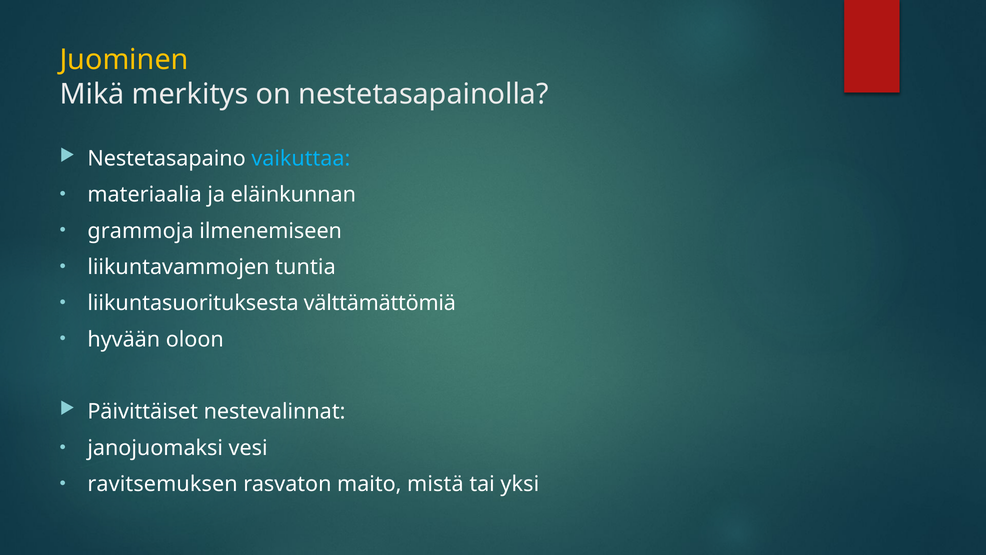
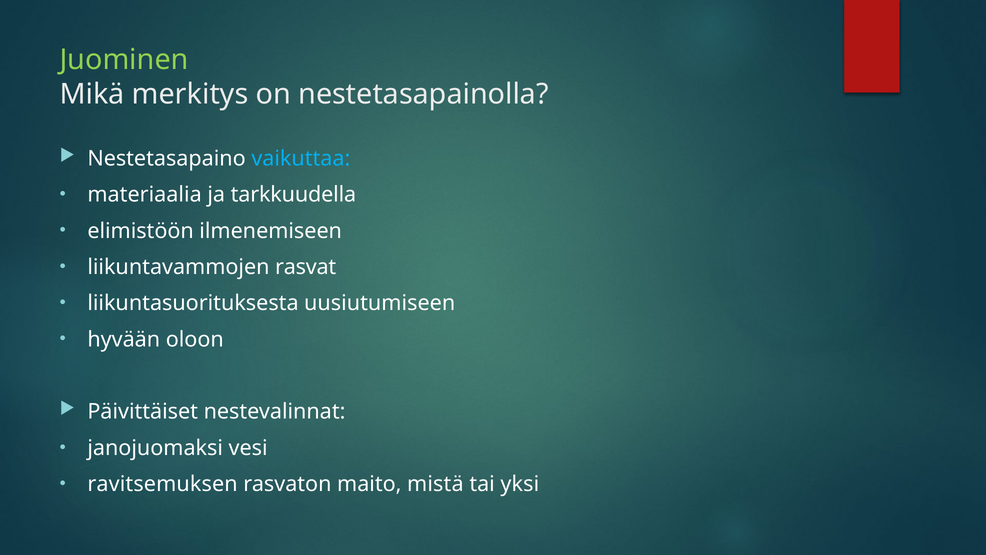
Juominen colour: yellow -> light green
eläinkunnan: eläinkunnan -> tarkkuudella
grammoja: grammoja -> elimistöön
tuntia: tuntia -> rasvat
välttämättömiä: välttämättömiä -> uusiutumiseen
